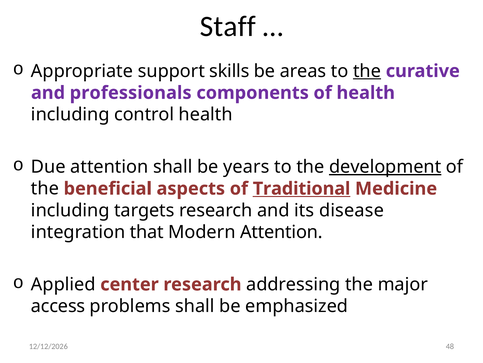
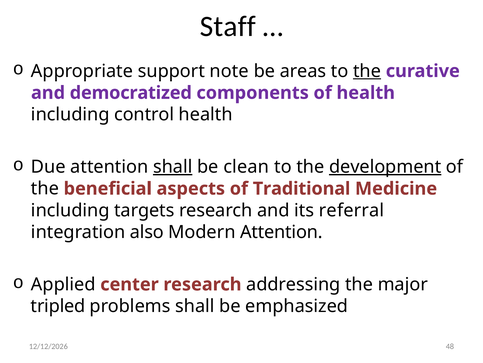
skills: skills -> note
professionals: professionals -> democratized
shall at (173, 167) underline: none -> present
years: years -> clean
Traditional underline: present -> none
disease: disease -> referral
that: that -> also
access: access -> tripled
